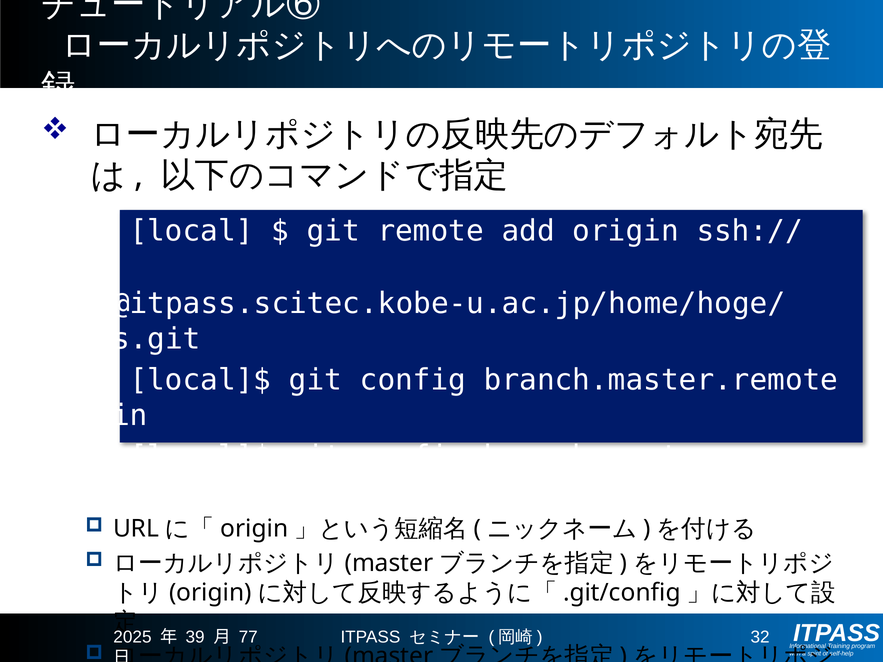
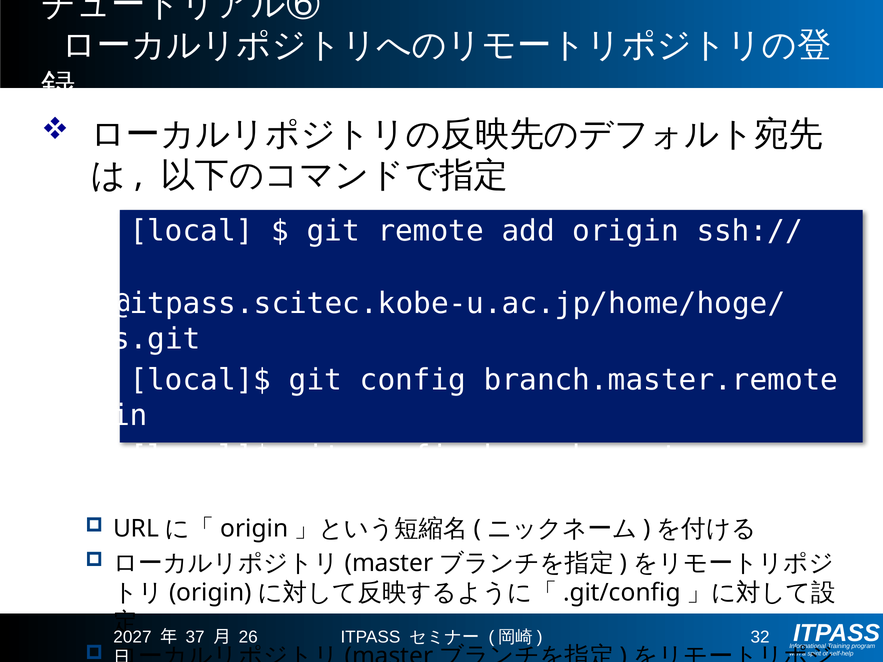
2025: 2025 -> 2027
39: 39 -> 37
77: 77 -> 26
